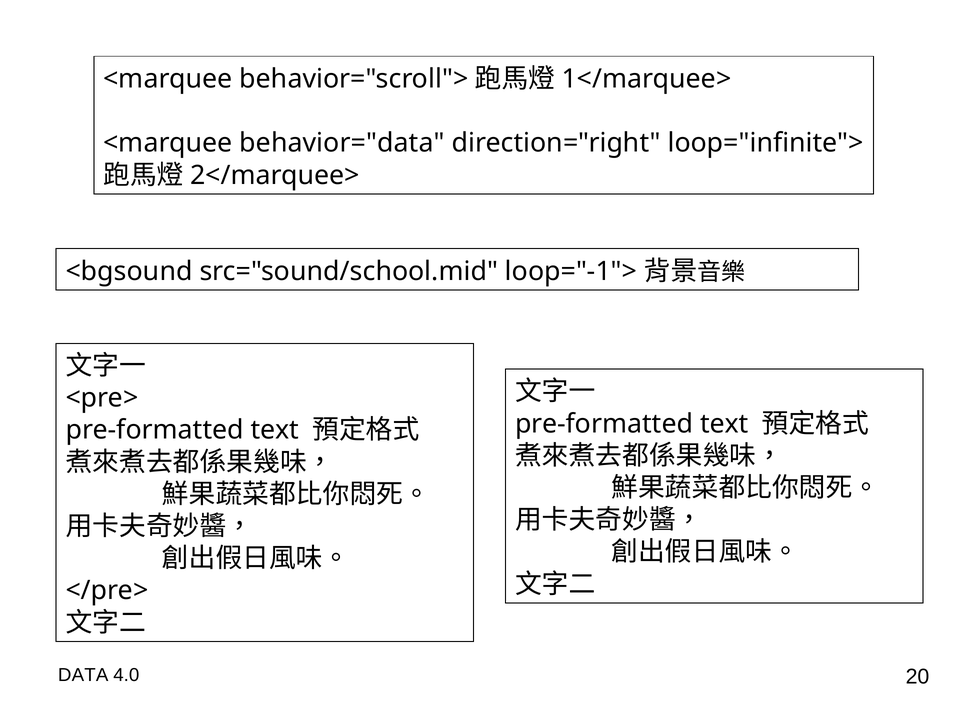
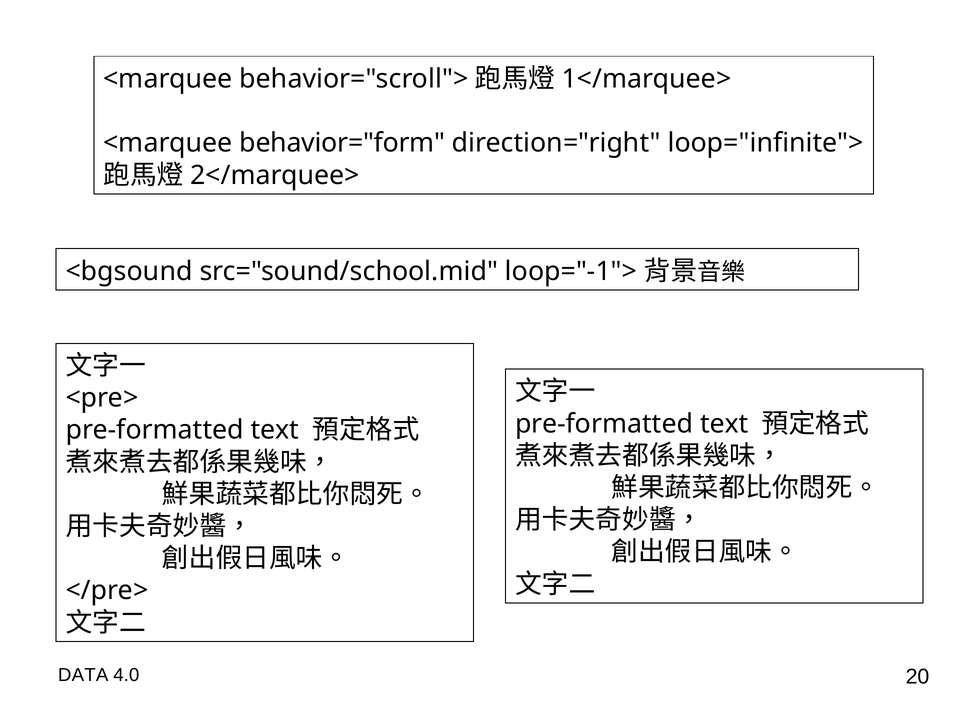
behavior="data: behavior="data -> behavior="form
